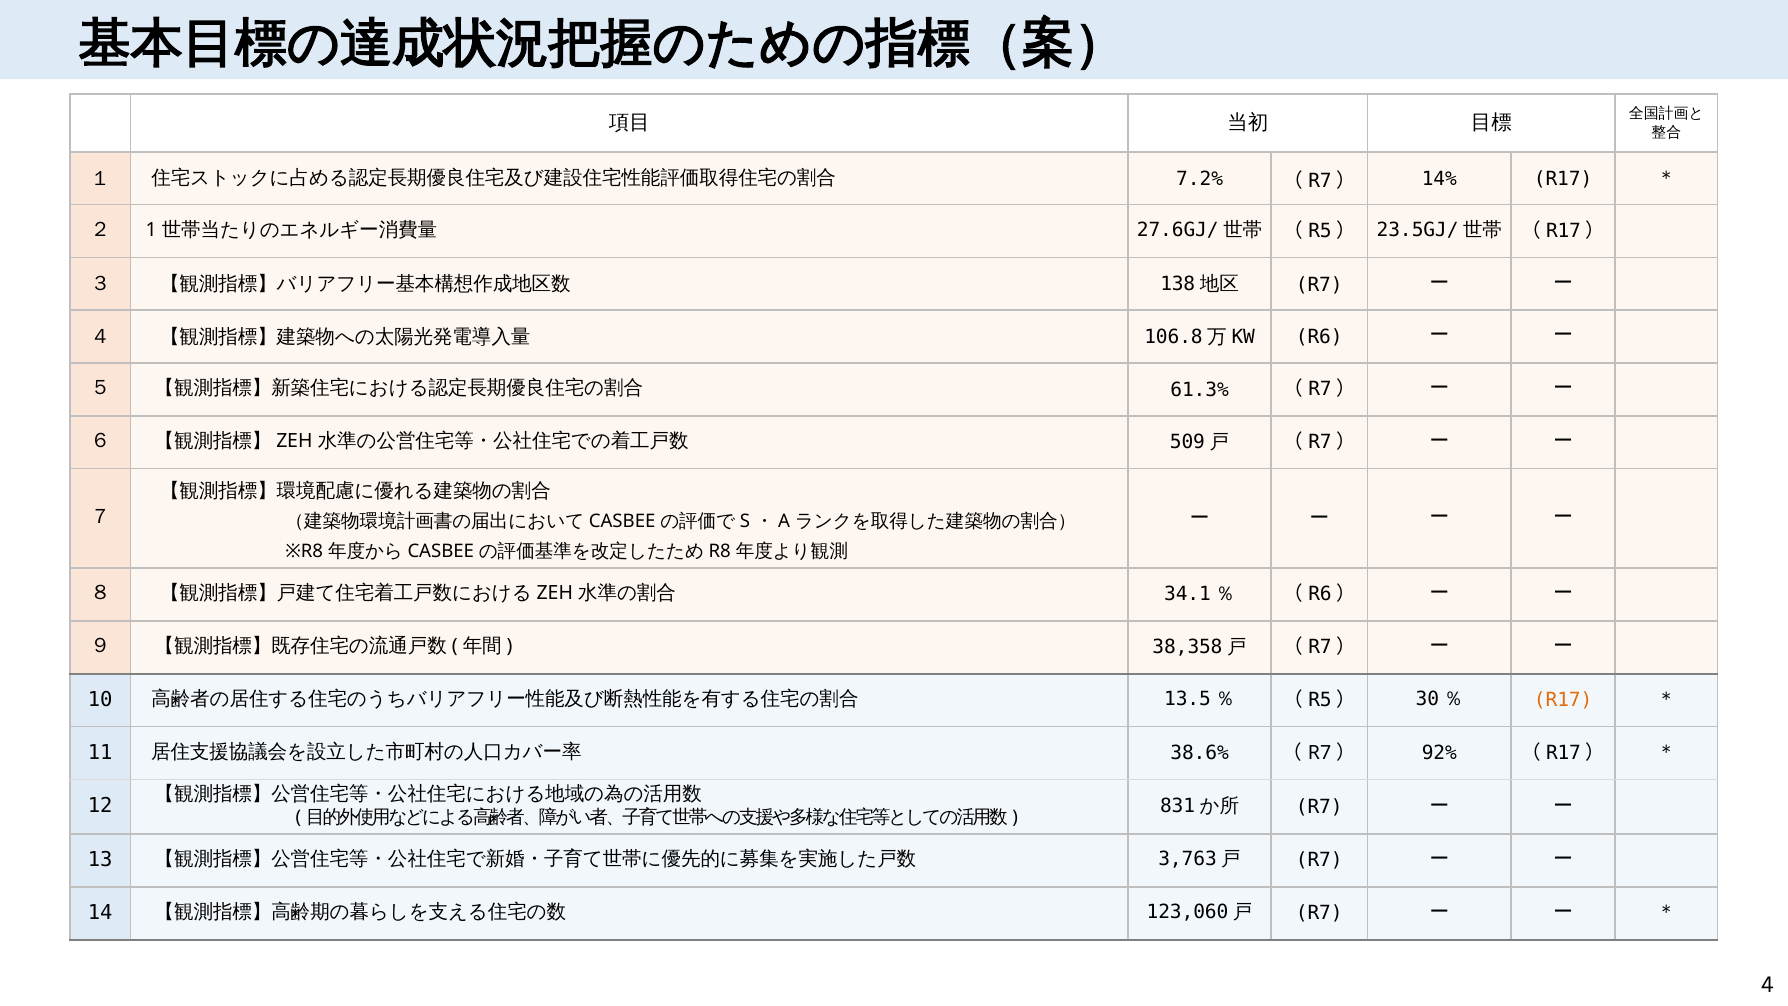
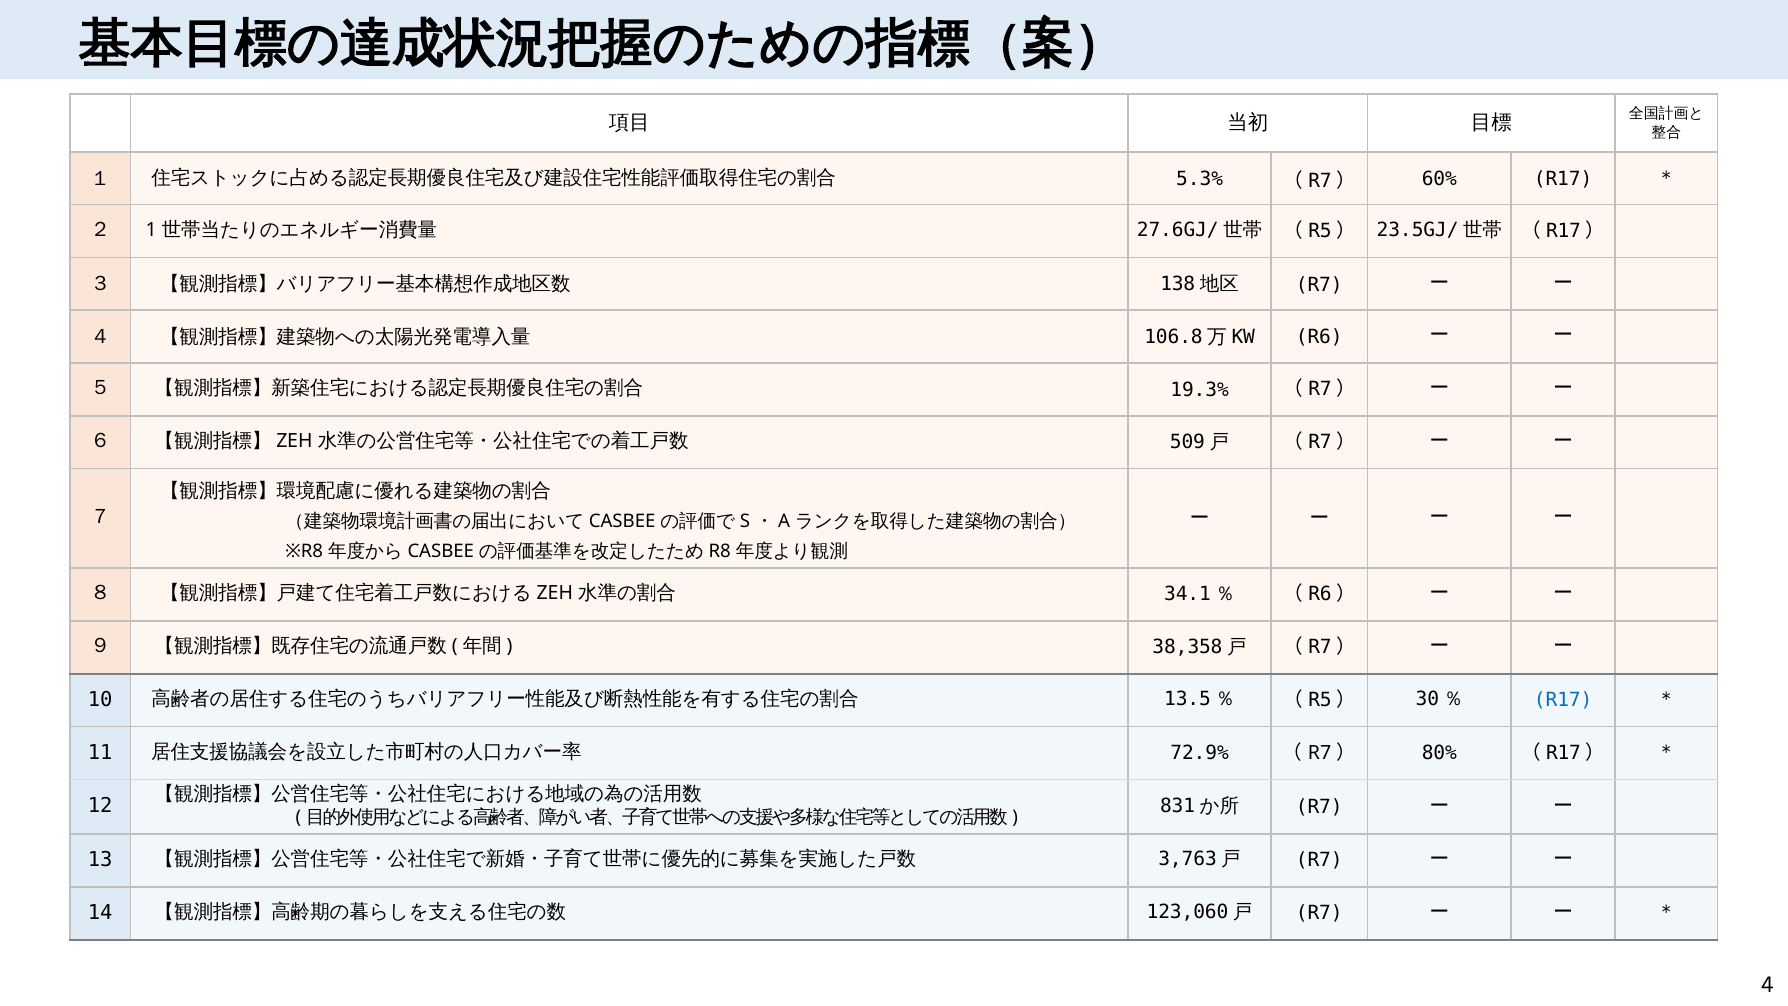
7.2%: 7.2% -> 5.3%
14%: 14% -> 60%
61.3%: 61.3% -> 19.3%
R17 at (1563, 700) colour: orange -> blue
38.6%: 38.6% -> 72.9%
92%: 92% -> 80%
